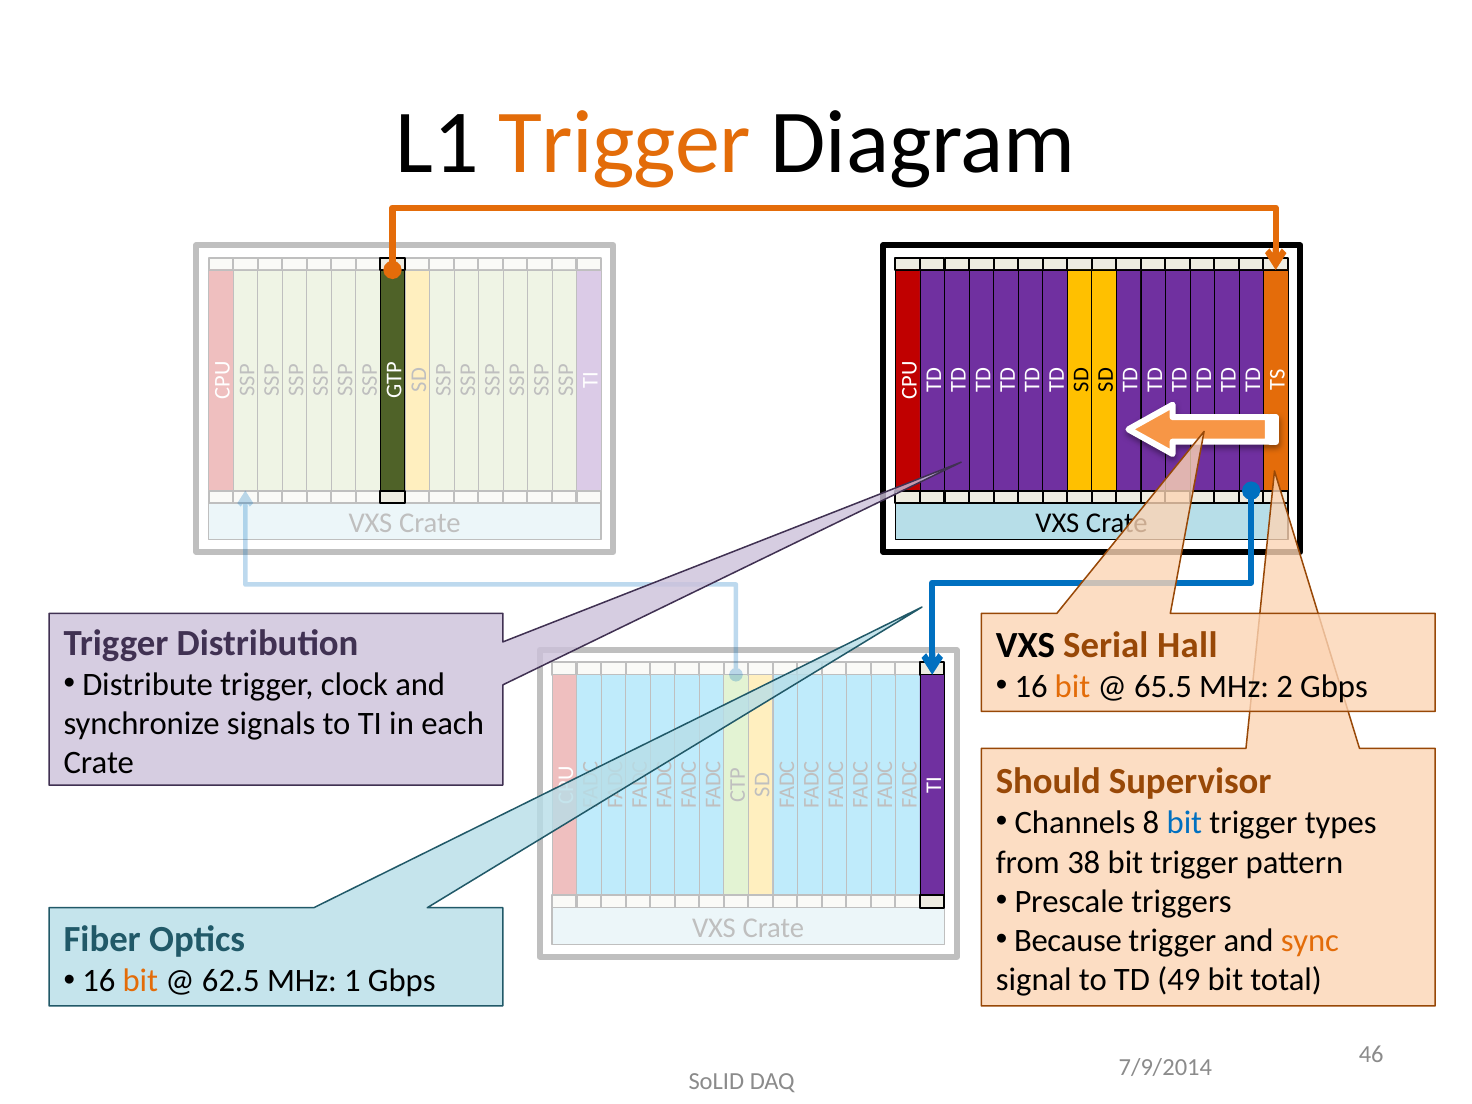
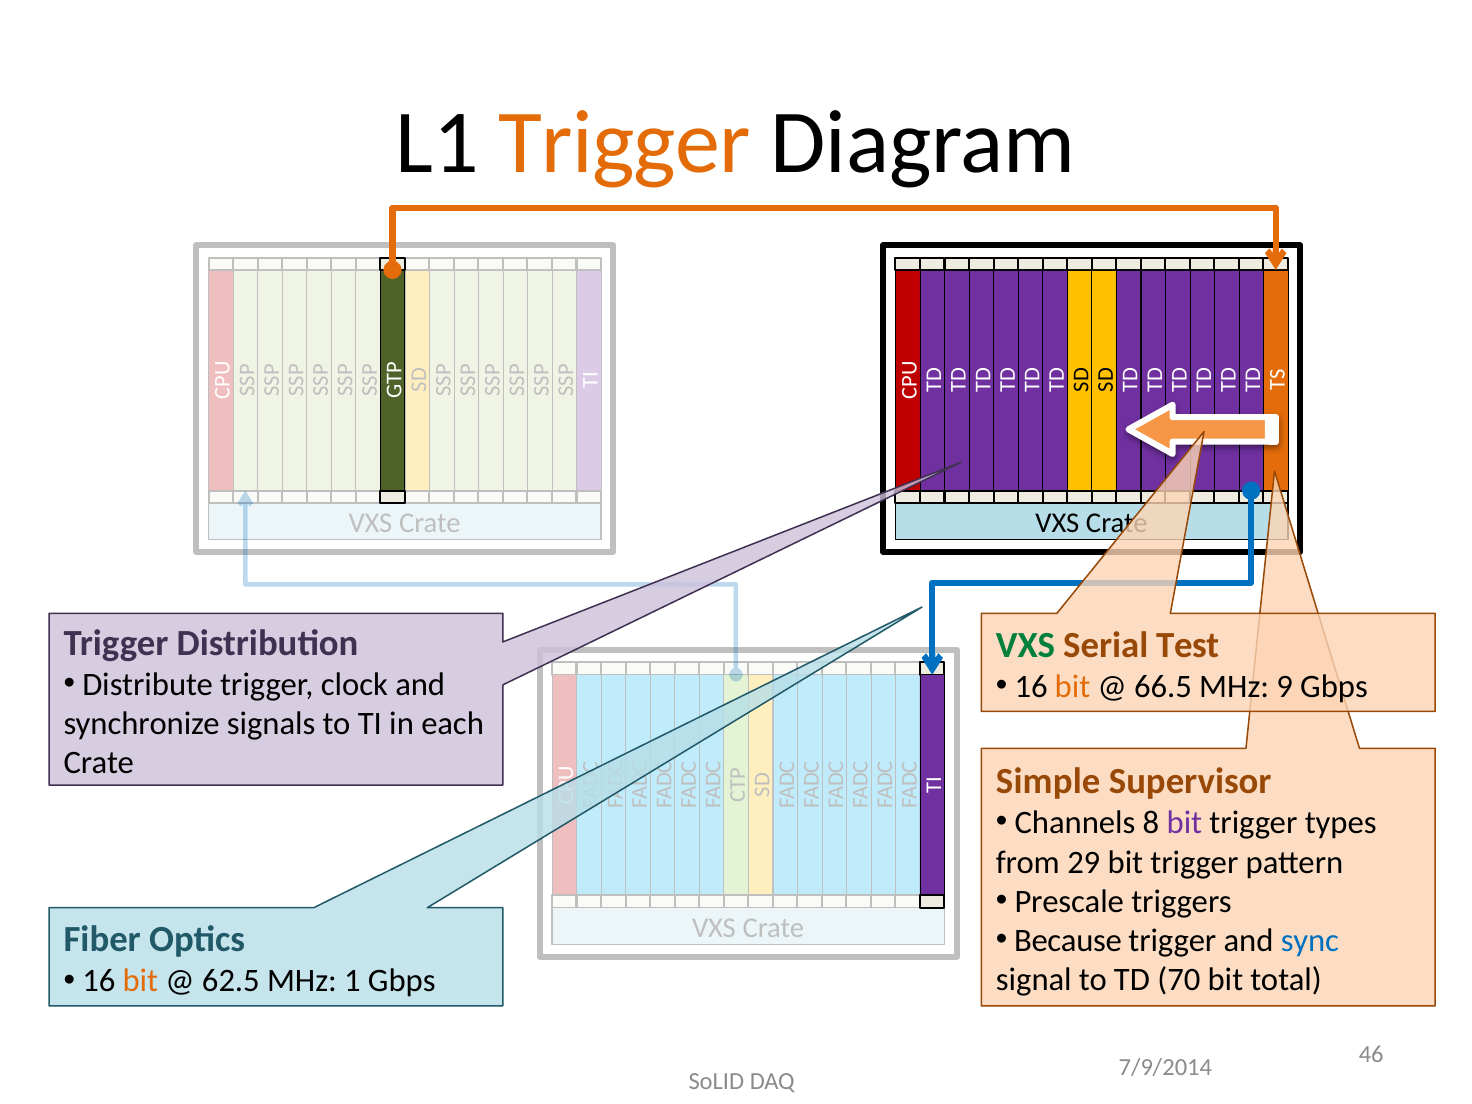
VXS at (1025, 645) colour: black -> green
Hall: Hall -> Test
65.5: 65.5 -> 66.5
2: 2 -> 9
Should: Should -> Simple
bit at (1184, 823) colour: blue -> purple
38: 38 -> 29
sync colour: orange -> blue
49: 49 -> 70
